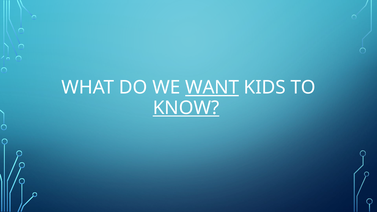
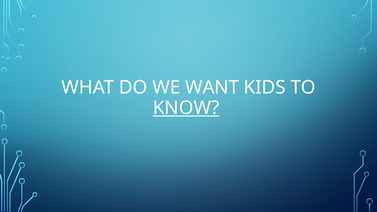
WANT underline: present -> none
